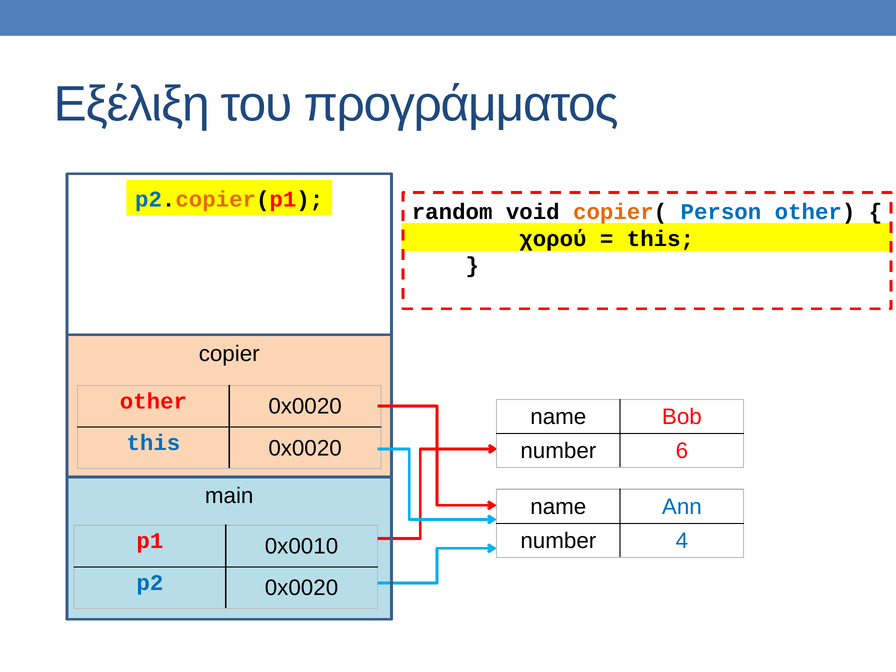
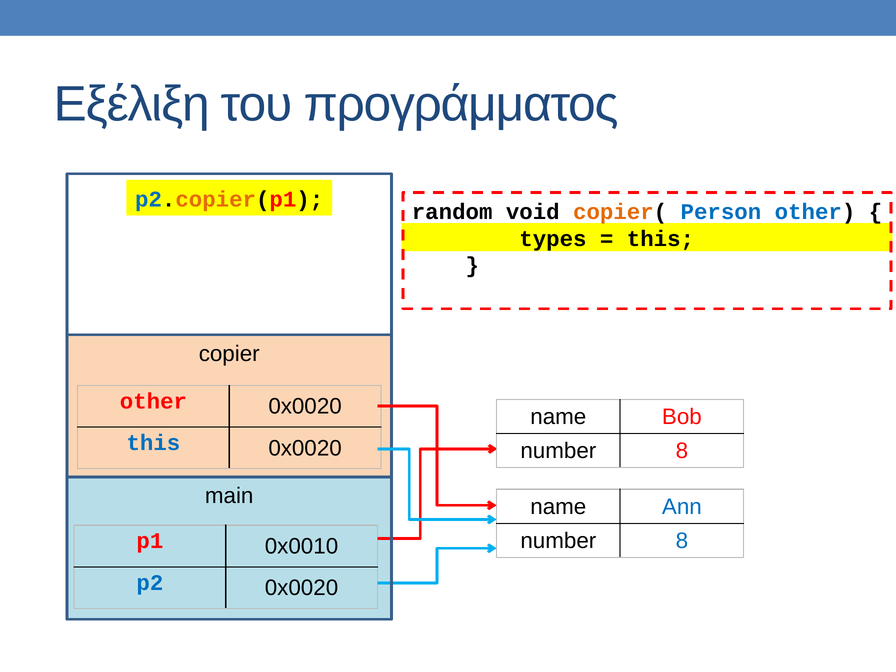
χορού: χορού -> types
6 at (682, 451): 6 -> 8
4 at (682, 541): 4 -> 8
